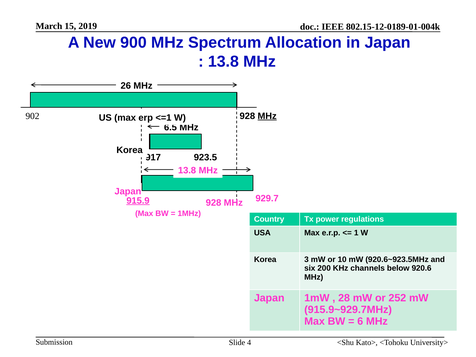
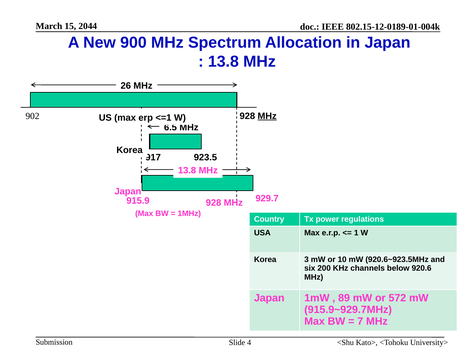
2019: 2019 -> 2044
915.9 underline: present -> none
28: 28 -> 89
252: 252 -> 572
6: 6 -> 7
